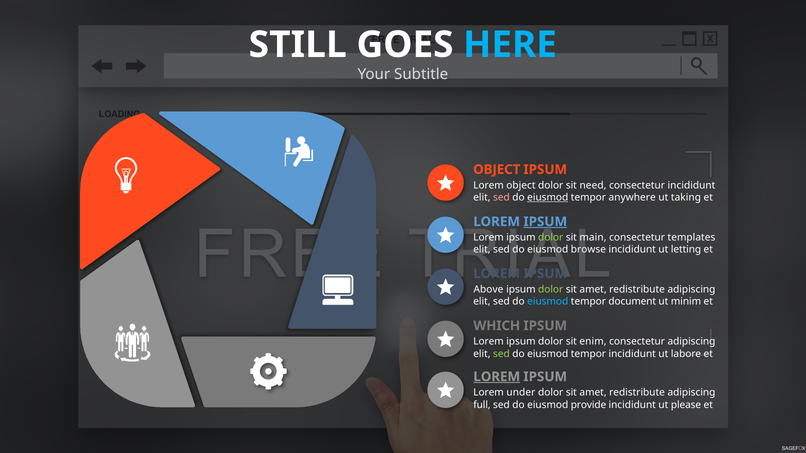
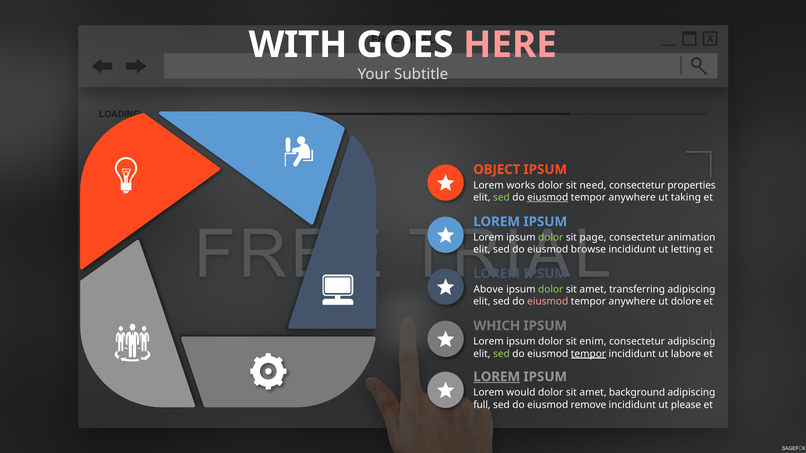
STILL: STILL -> WITH
HERE colour: light blue -> pink
Lorem object: object -> works
consectetur incididunt: incididunt -> properties
sed at (501, 198) colour: pink -> light green
IPSUM at (545, 222) underline: present -> none
main: main -> page
templates: templates -> animation
redistribute at (637, 290): redistribute -> transferring
eiusmod at (548, 302) colour: light blue -> pink
document at (632, 302): document -> anywhere
minim: minim -> dolore
tempor at (588, 354) underline: none -> present
under: under -> would
redistribute at (637, 393): redistribute -> background
provide: provide -> remove
